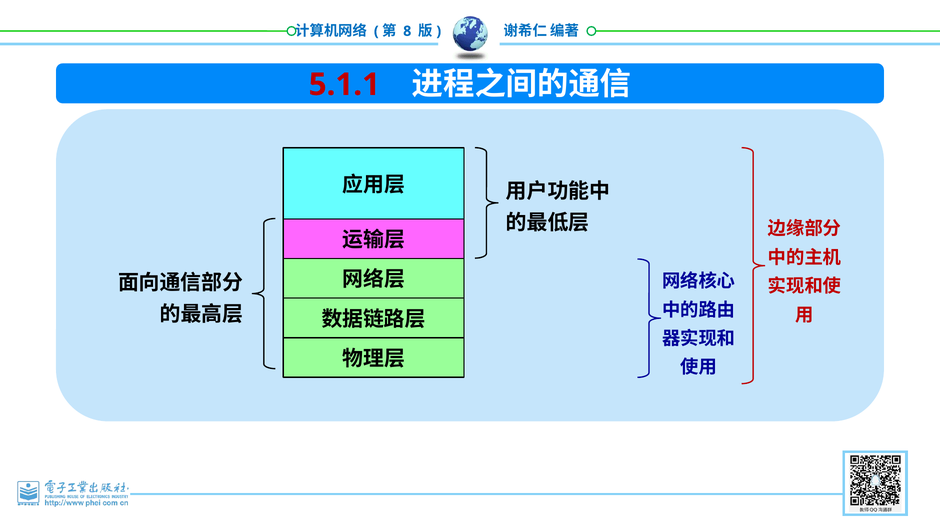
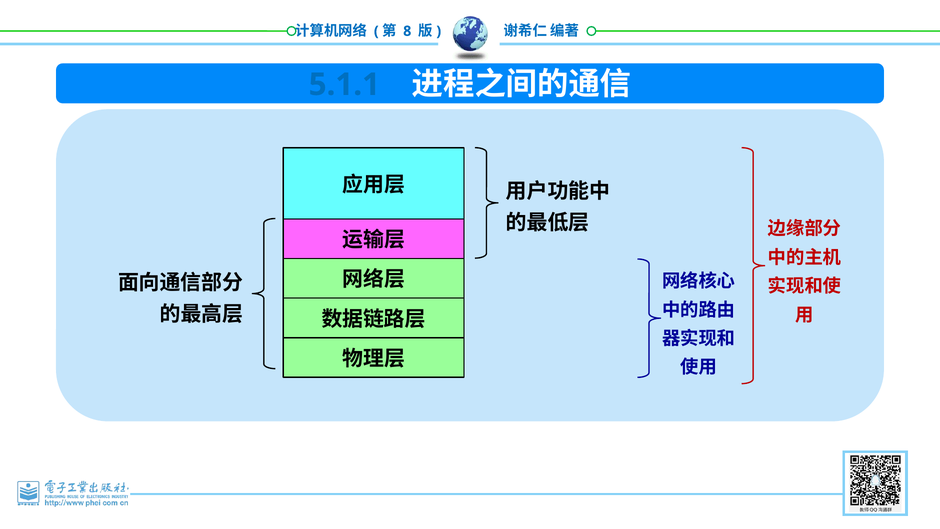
5.1.1 colour: red -> blue
